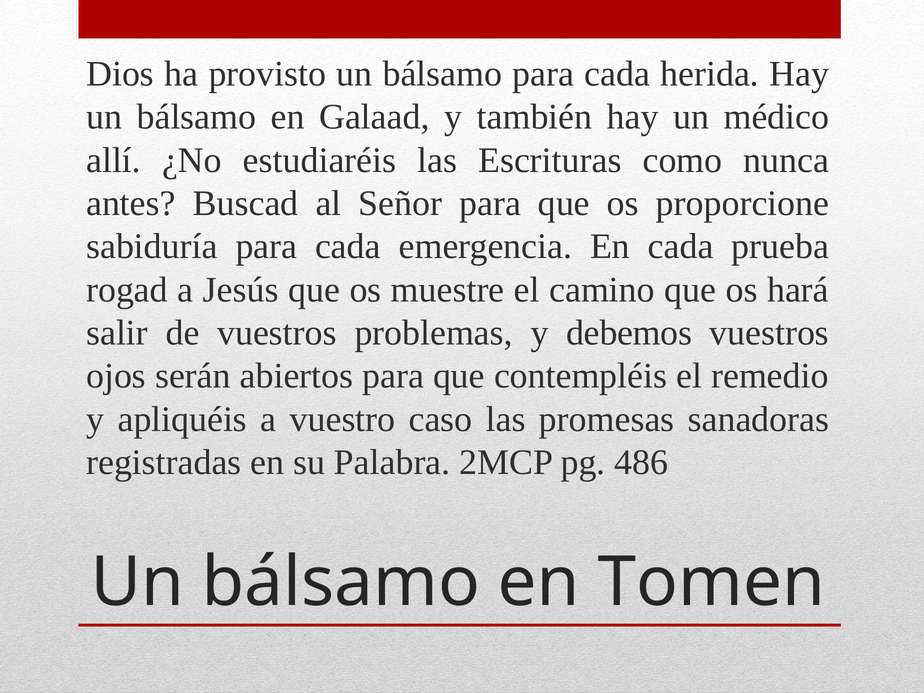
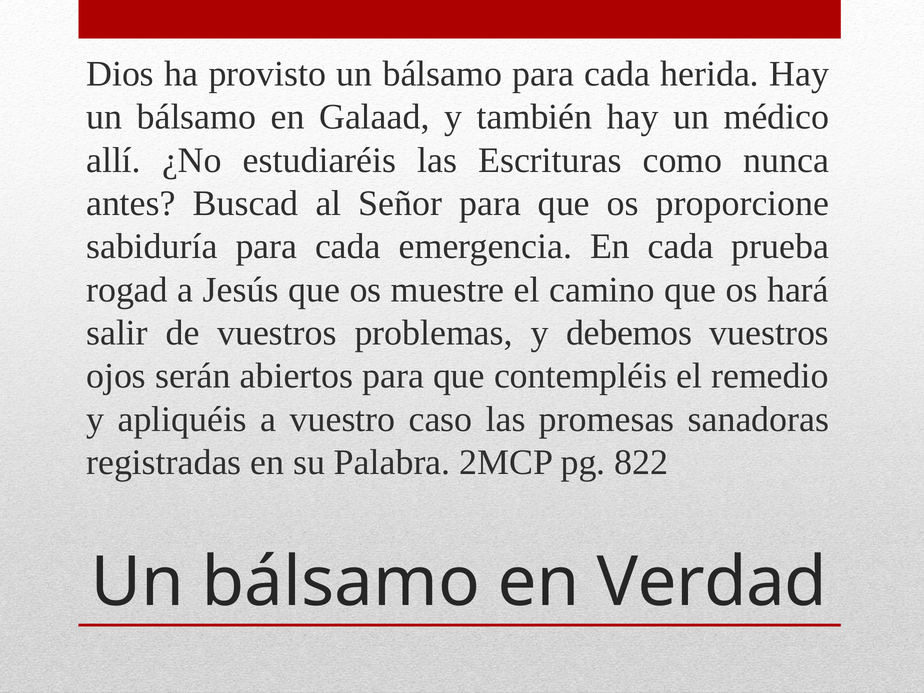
486: 486 -> 822
Tomen: Tomen -> Verdad
